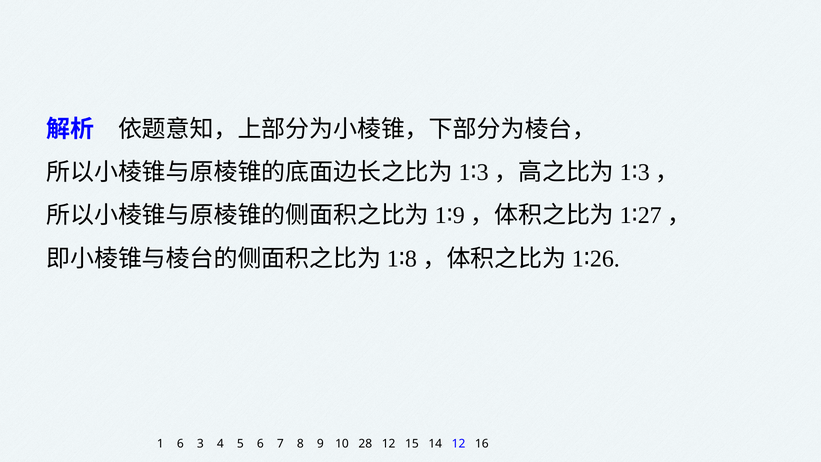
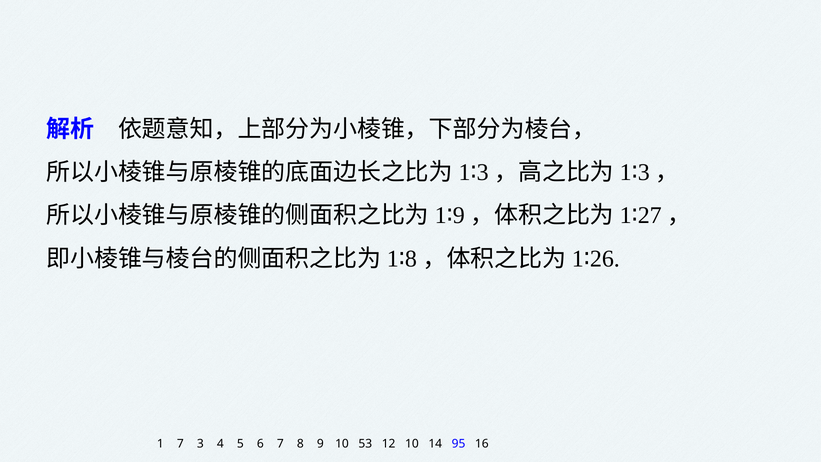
1 6: 6 -> 7
28: 28 -> 53
12 15: 15 -> 10
14 12: 12 -> 95
